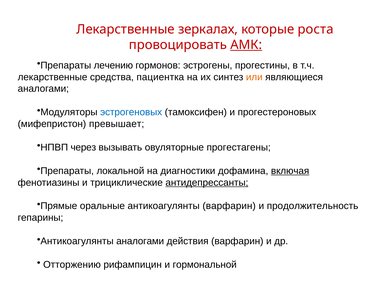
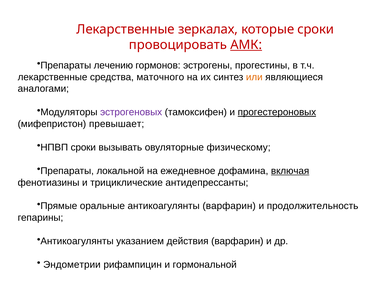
которые роста: роста -> сроки
пациентка: пациентка -> маточного
эстрогеновых colour: blue -> purple
прогестероновых underline: none -> present
НПВП через: через -> сроки
прогестагены: прогестагены -> физическому
диагностики: диагностики -> ежедневное
антидепрессанты underline: present -> none
Антикоагулянты аналогами: аналогами -> указанием
Отторжению: Отторжению -> Эндометрии
